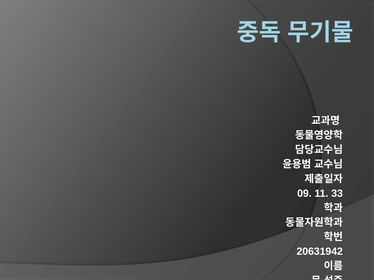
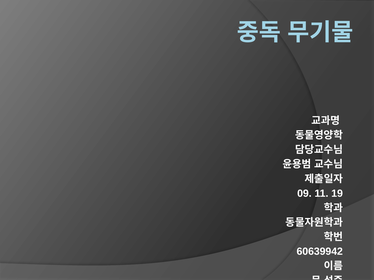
33: 33 -> 19
20631942: 20631942 -> 60639942
